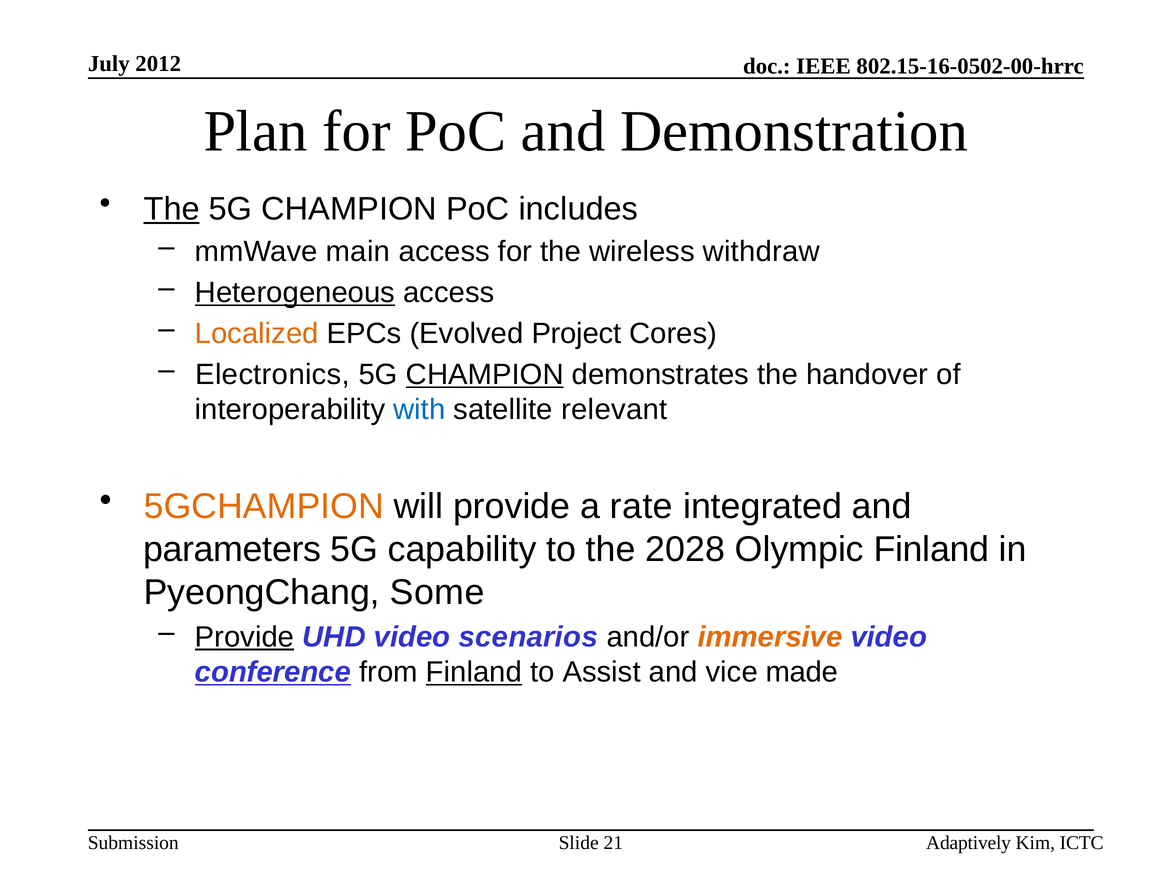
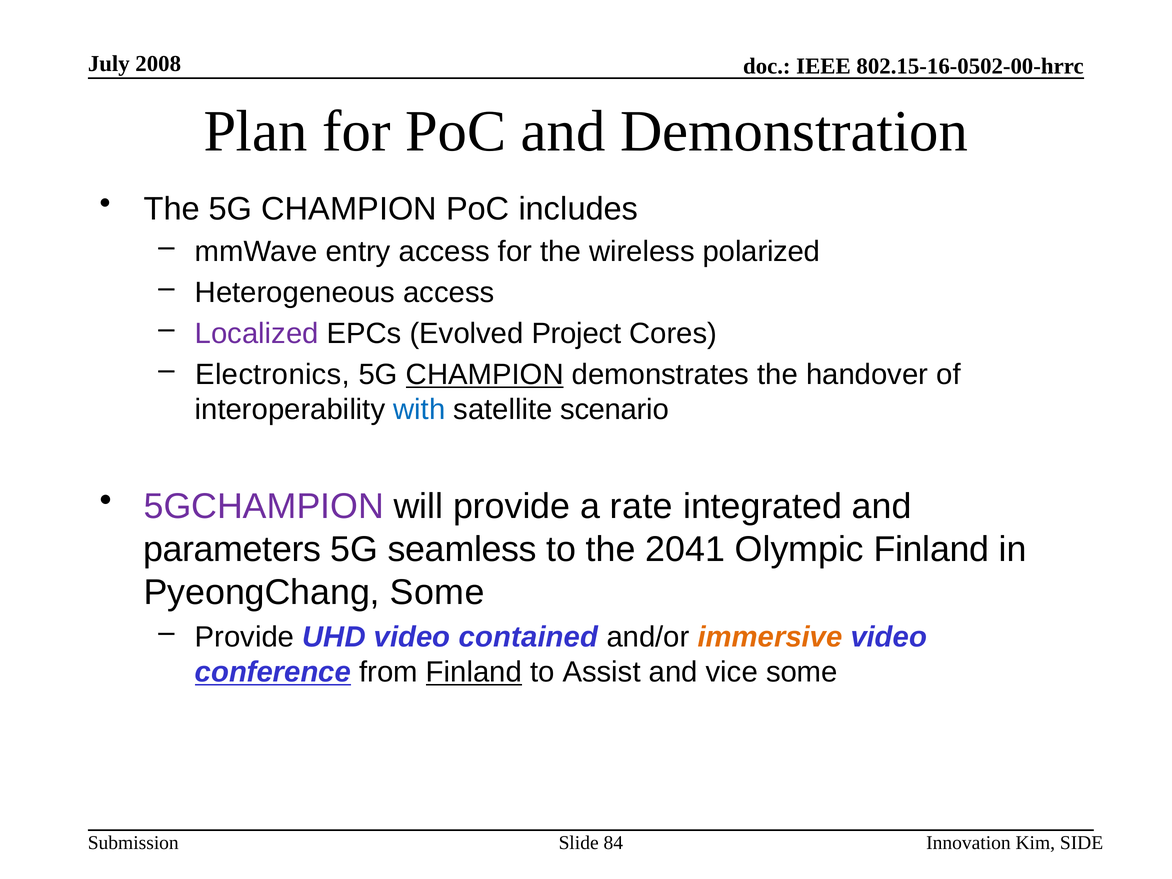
2012: 2012 -> 2008
The at (172, 209) underline: present -> none
main: main -> entry
withdraw: withdraw -> polarized
Heterogeneous underline: present -> none
Localized colour: orange -> purple
relevant: relevant -> scenario
5GCHAMPION colour: orange -> purple
capability: capability -> seamless
2028: 2028 -> 2041
Provide at (245, 637) underline: present -> none
scenarios: scenarios -> contained
vice made: made -> some
Adaptively: Adaptively -> Innovation
ICTC: ICTC -> SIDE
21: 21 -> 84
